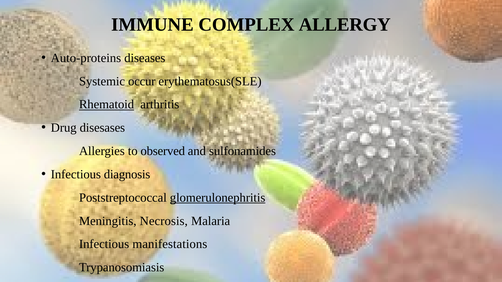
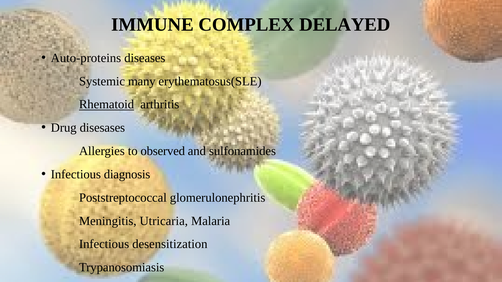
ALLERGY: ALLERGY -> DELAYED
occur: occur -> many
glomerulonephritis underline: present -> none
Necrosis: Necrosis -> Utricaria
manifestations: manifestations -> desensitization
